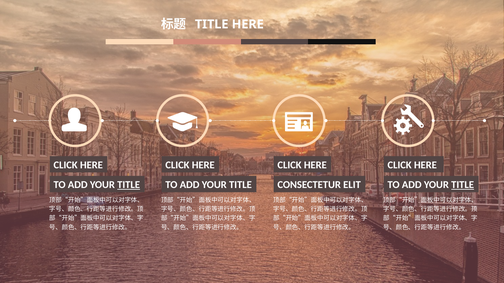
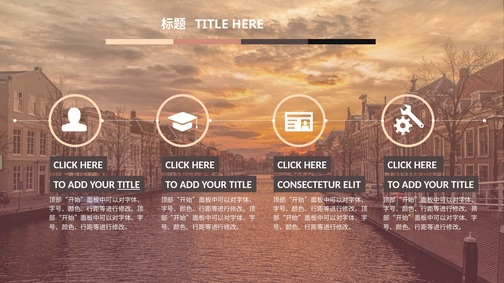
TITLE at (463, 185) underline: present -> none
